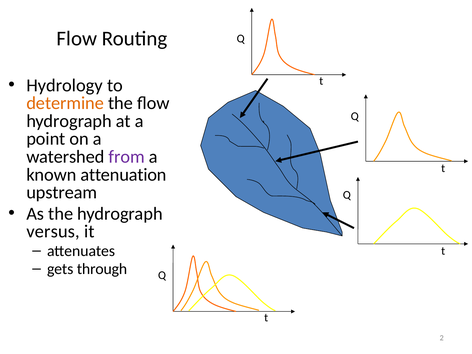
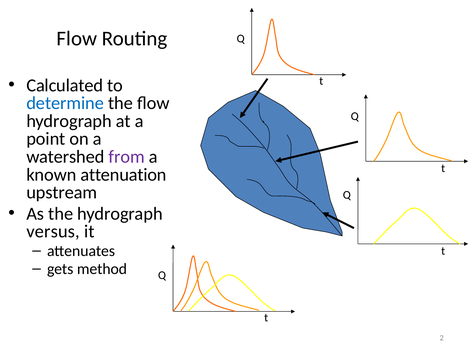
Hydrology: Hydrology -> Calculated
determine colour: orange -> blue
through: through -> method
